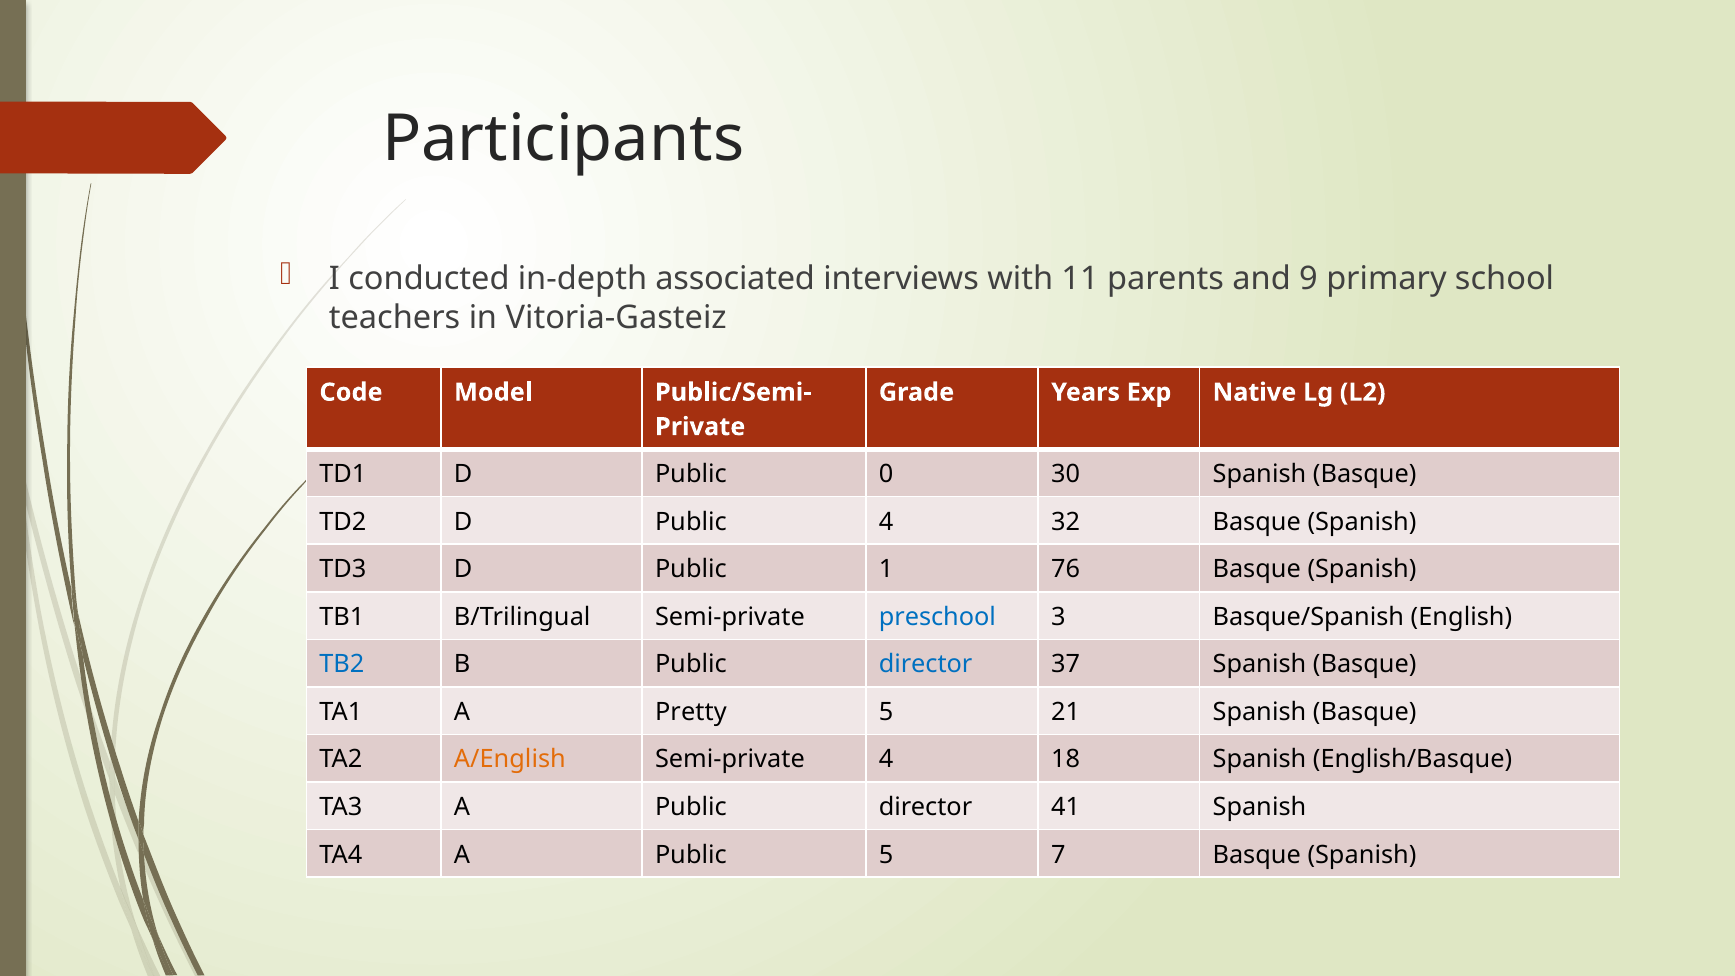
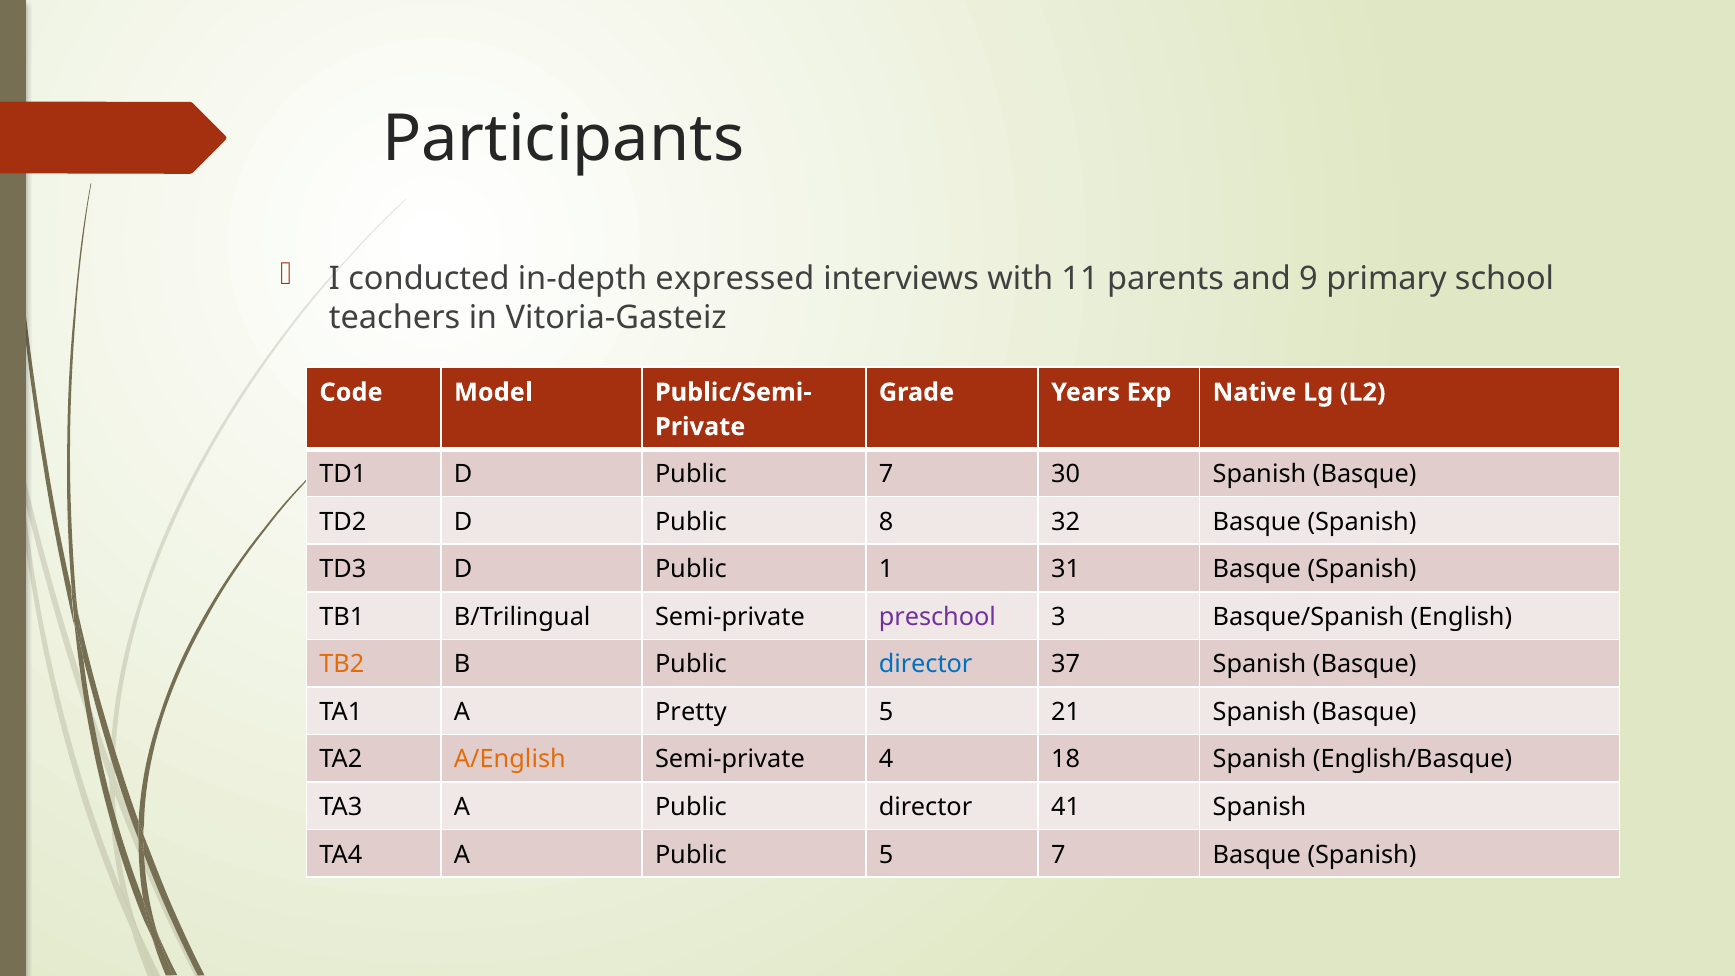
associated: associated -> expressed
Public 0: 0 -> 7
Public 4: 4 -> 8
76: 76 -> 31
preschool colour: blue -> purple
TB2 colour: blue -> orange
